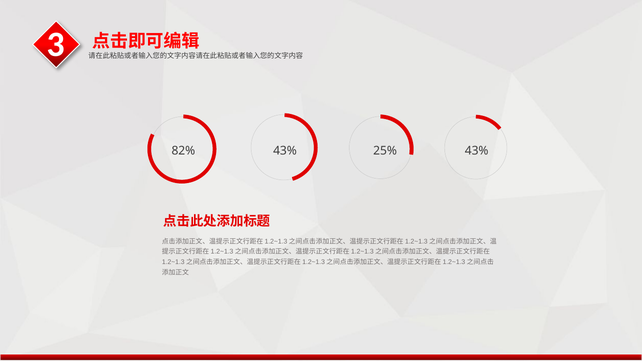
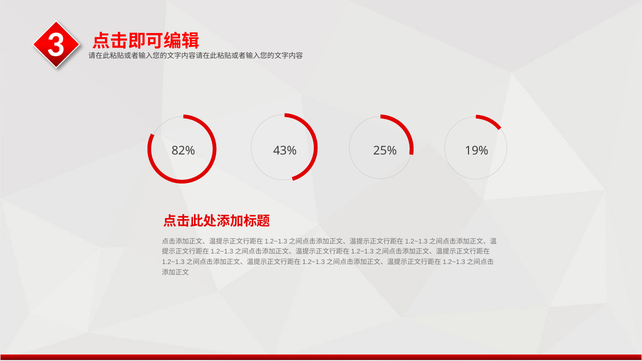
43% at (477, 151): 43% -> 19%
